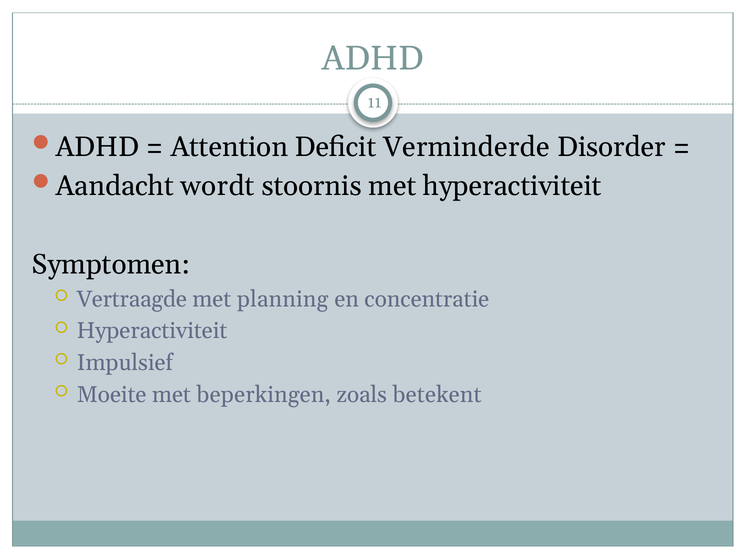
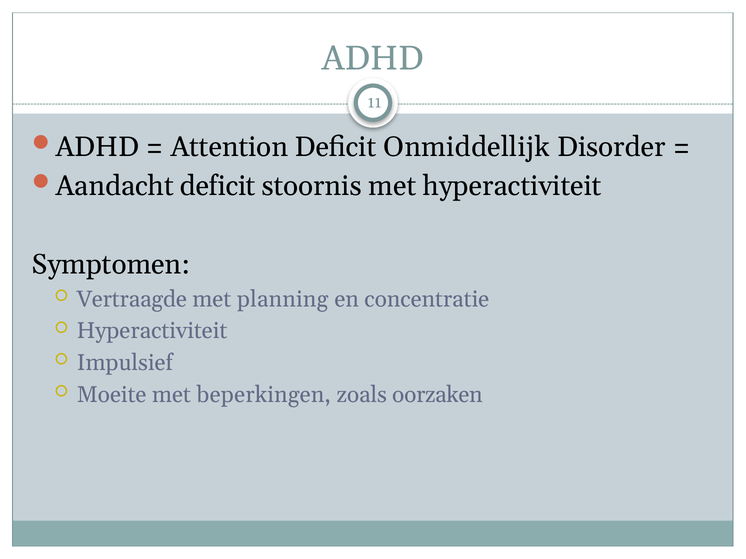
Verminderde: Verminderde -> Onmiddellijk
Aandacht wordt: wordt -> deficit
betekent: betekent -> oorzaken
